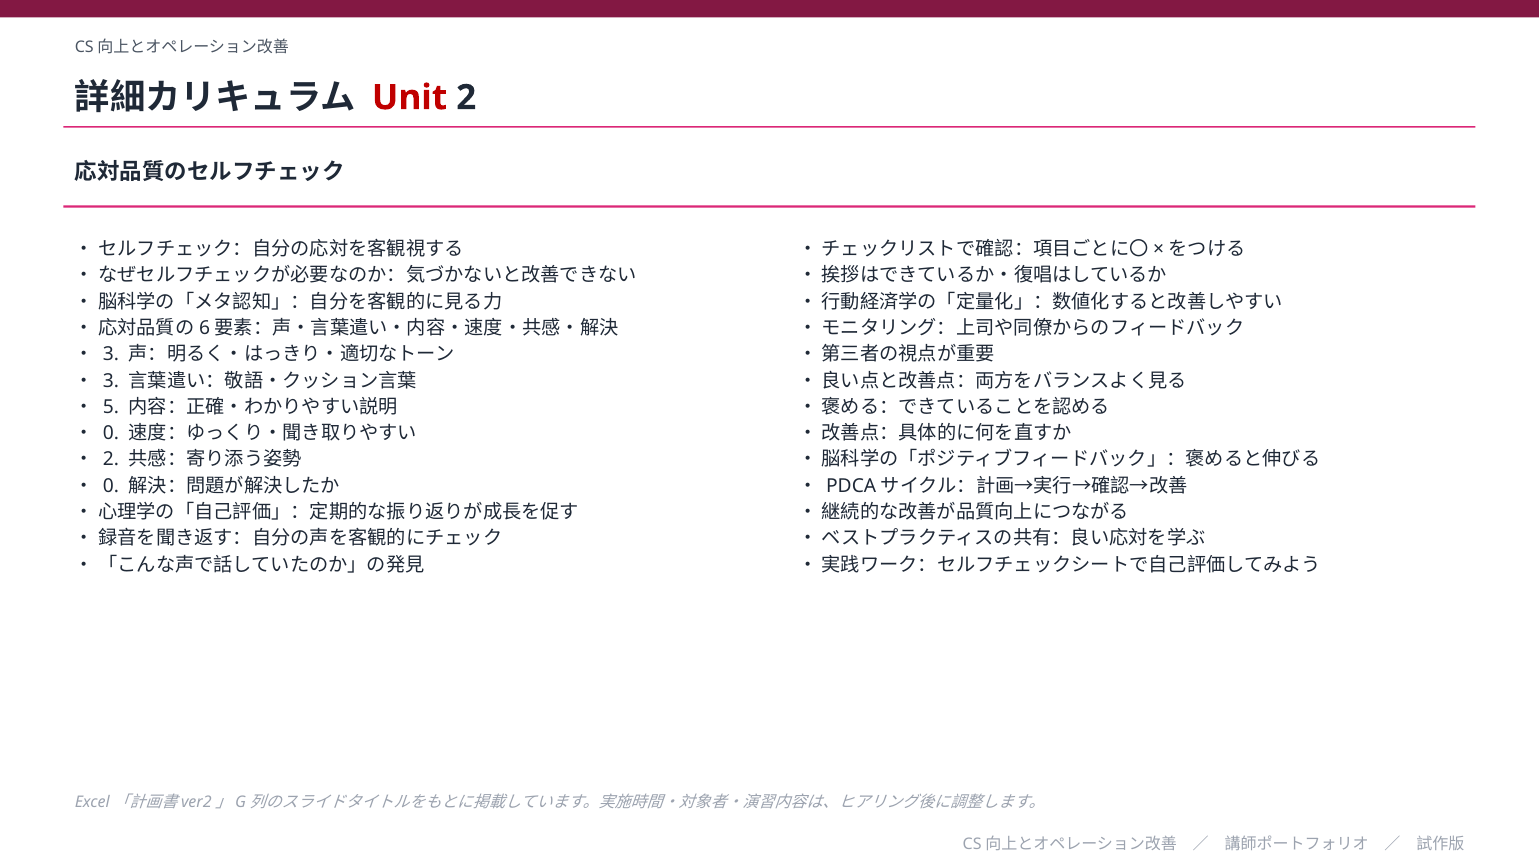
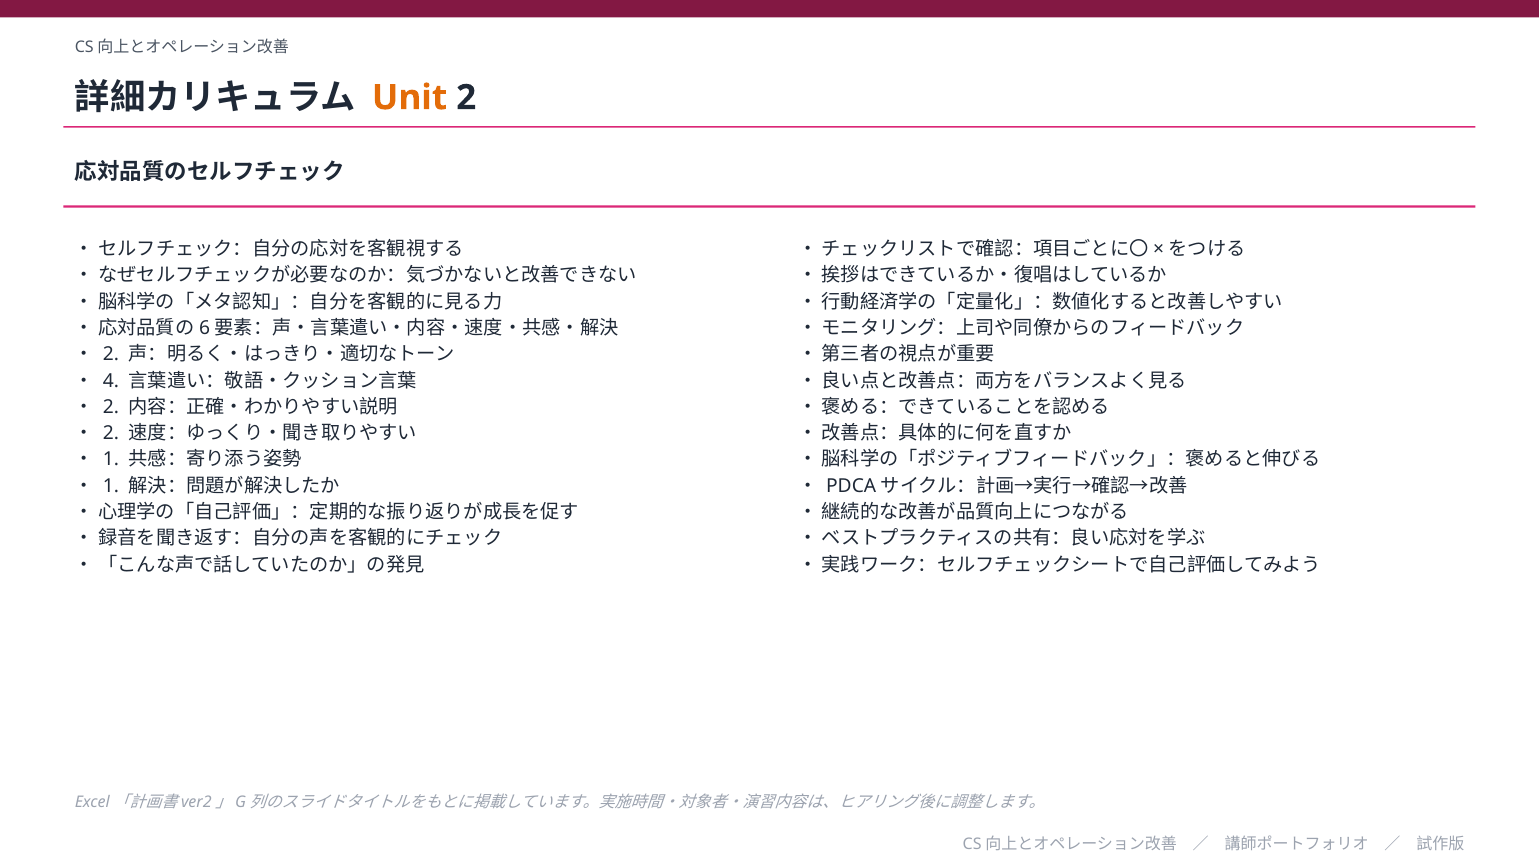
Unit colour: red -> orange
3 at (111, 355): 3 -> 2
3 at (111, 381): 3 -> 4
5 at (111, 407): 5 -> 2
0 at (111, 434): 0 -> 2
2 at (111, 460): 2 -> 1
0 at (111, 486): 0 -> 1
